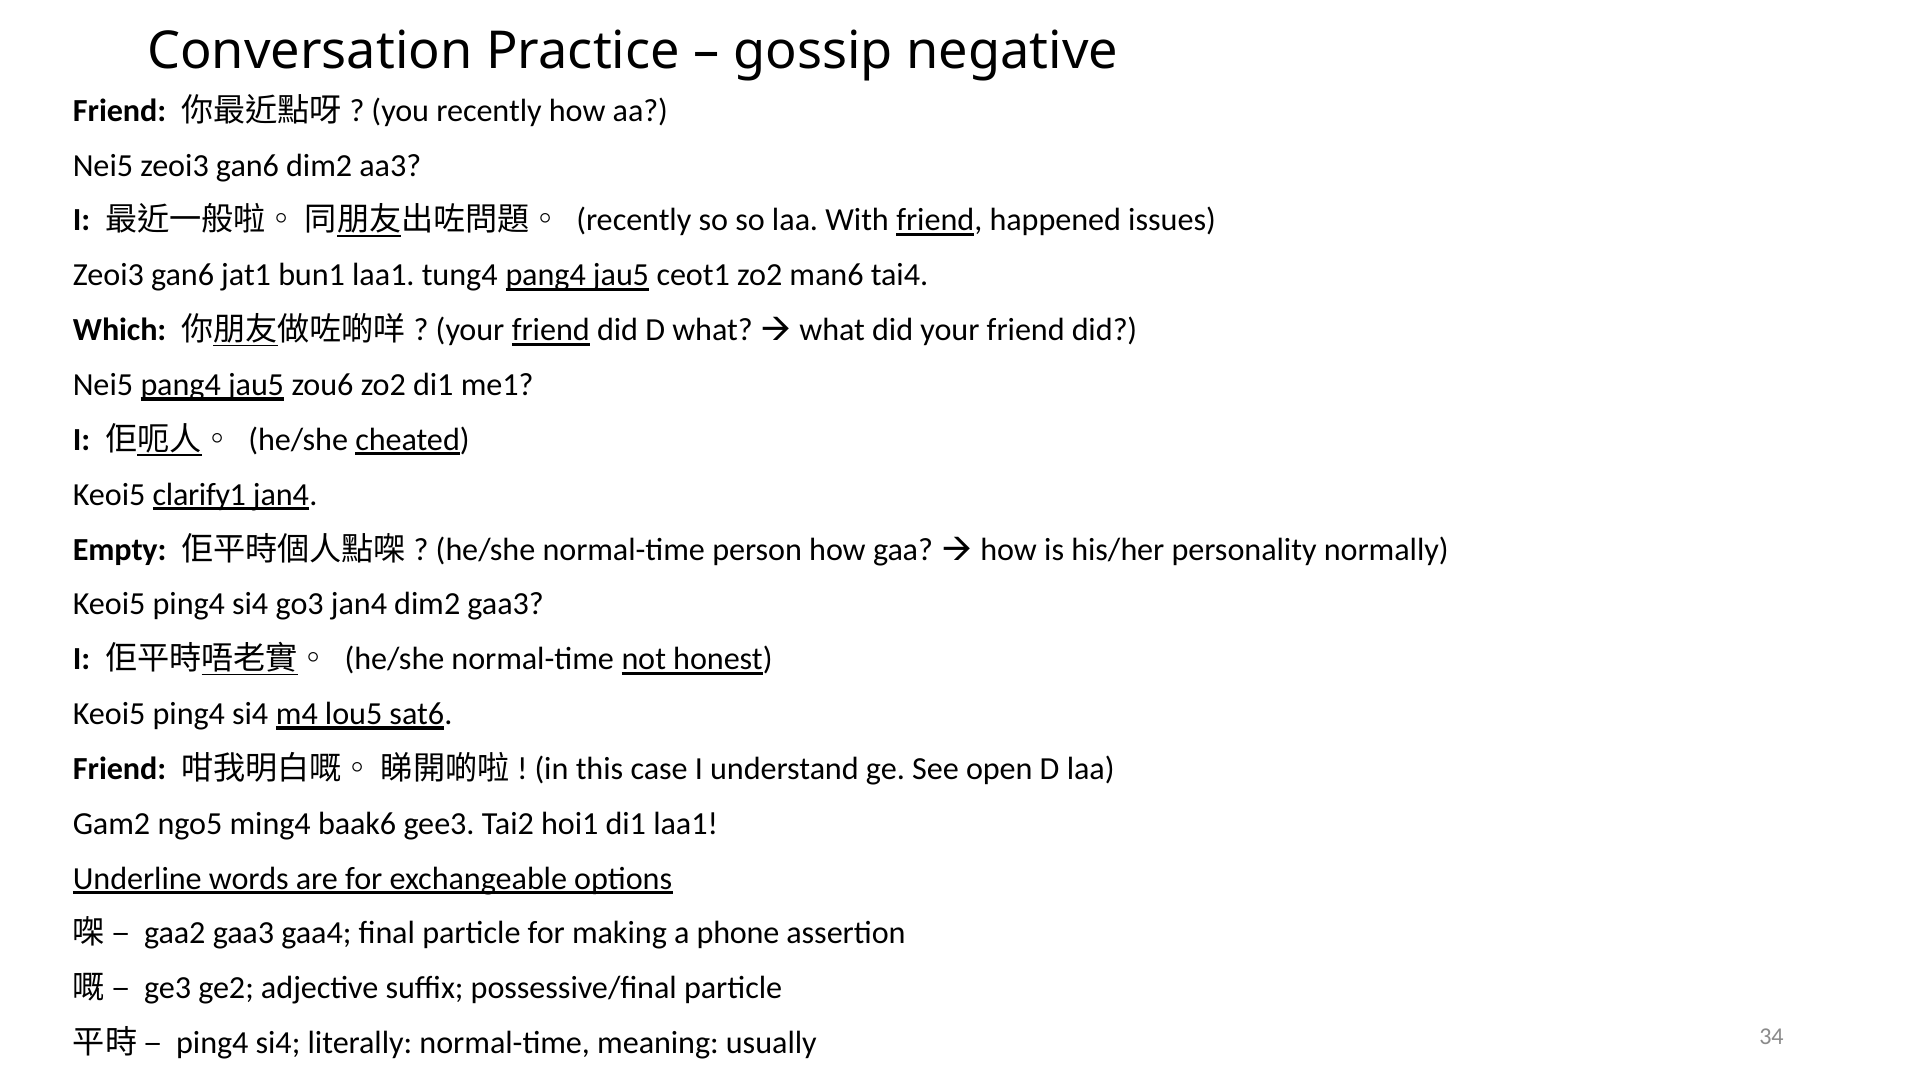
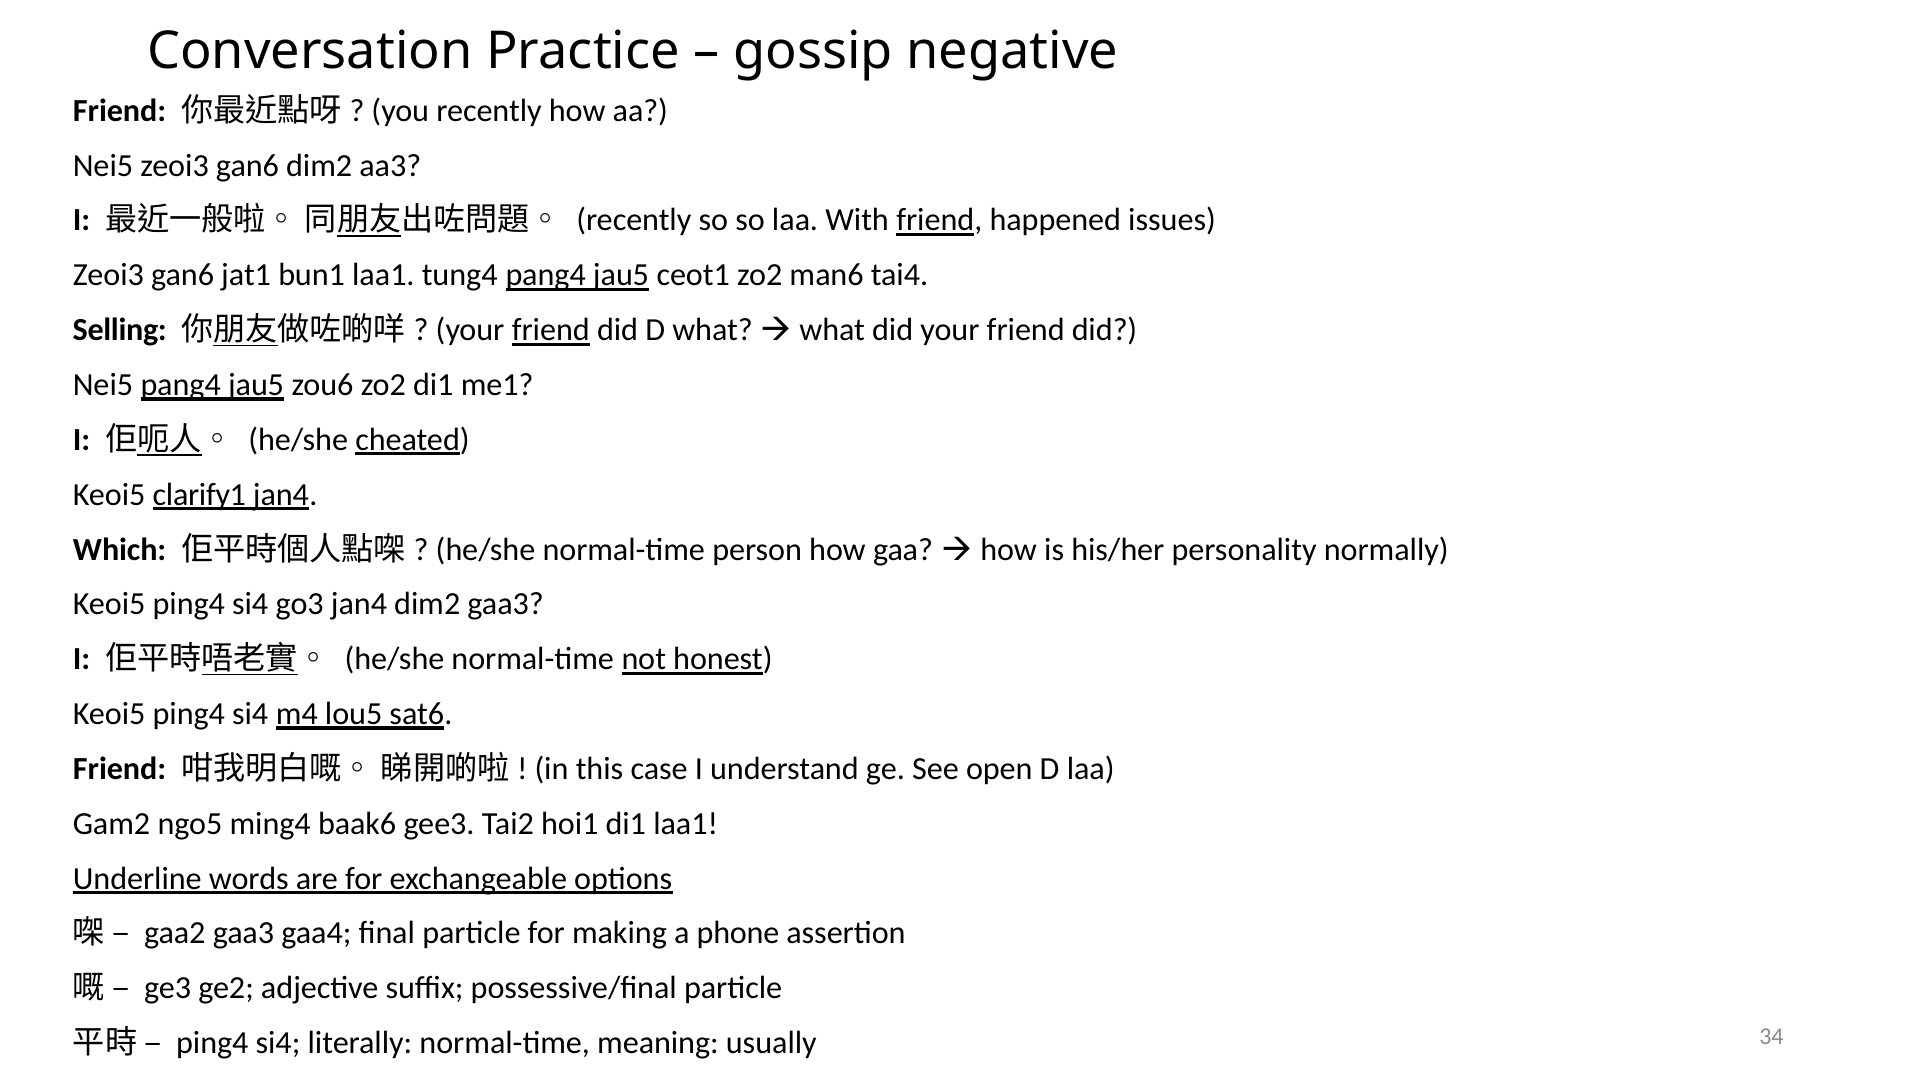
Which: Which -> Selling
Empty: Empty -> Which
